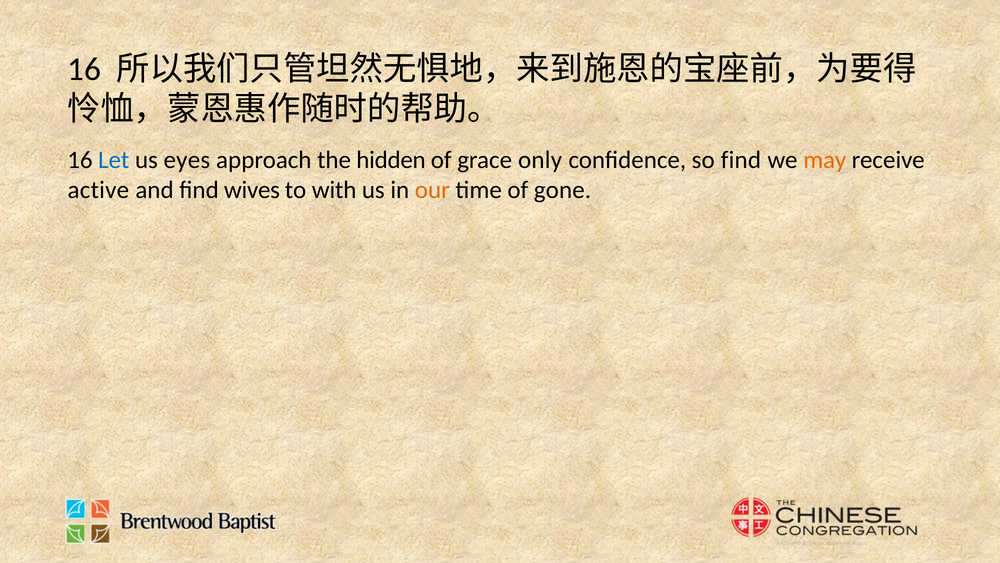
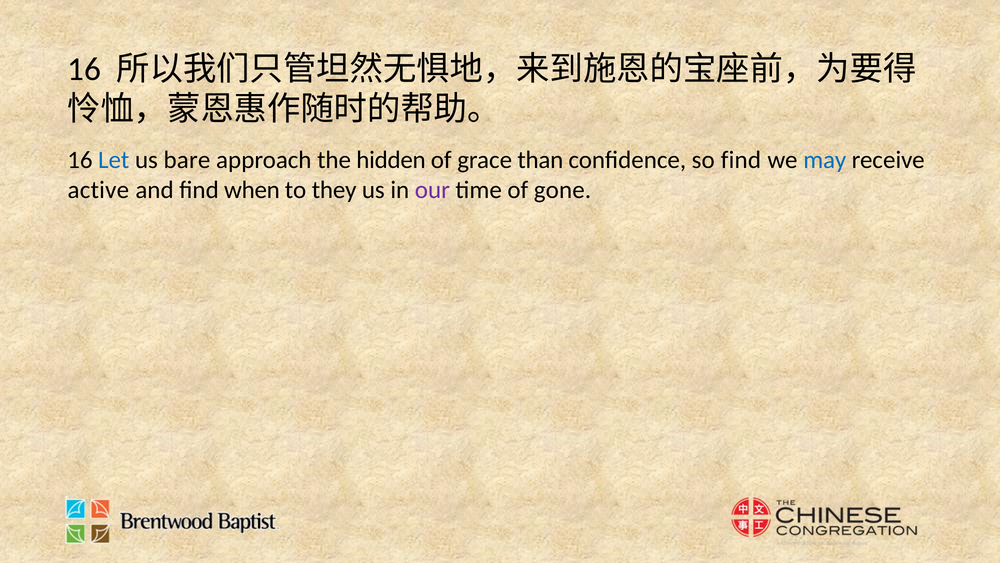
eyes: eyes -> bare
only: only -> than
may colour: orange -> blue
wives: wives -> when
with: with -> they
our colour: orange -> purple
